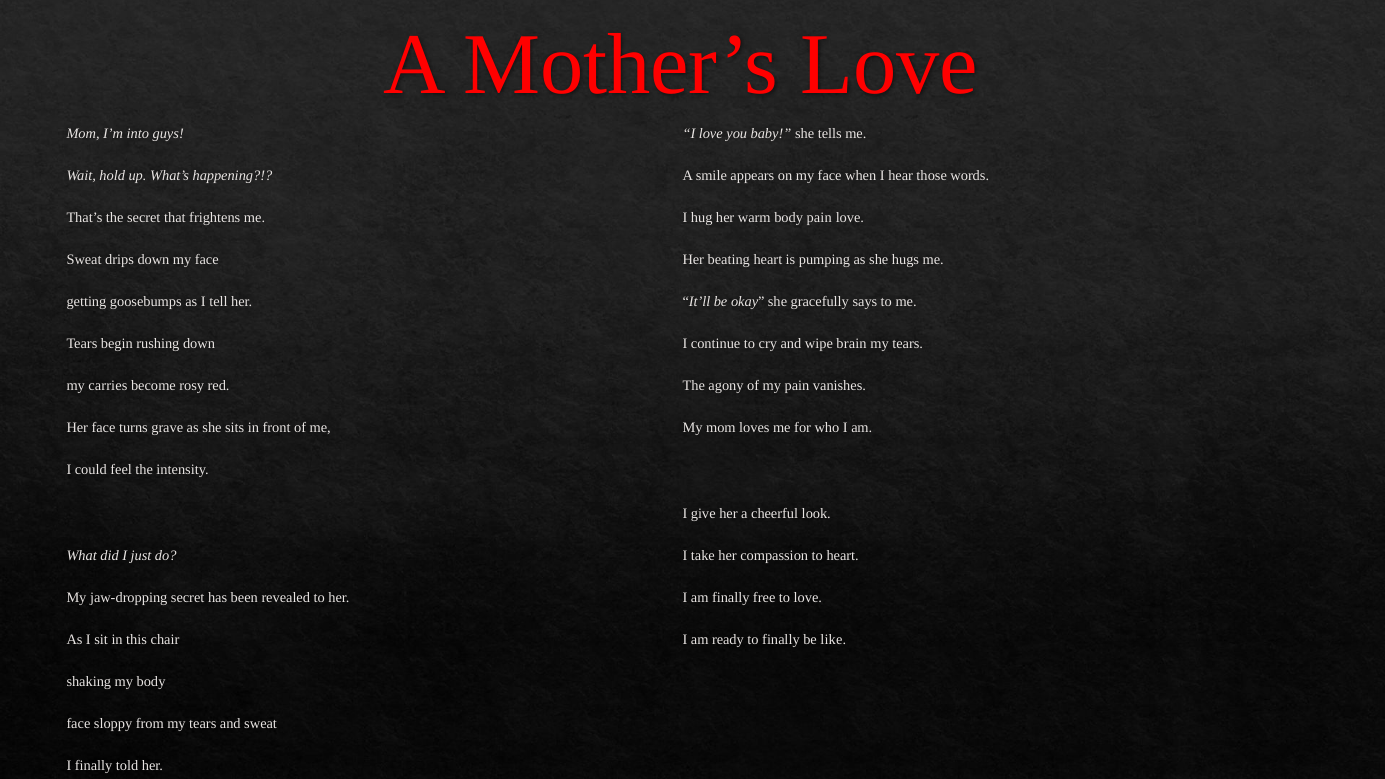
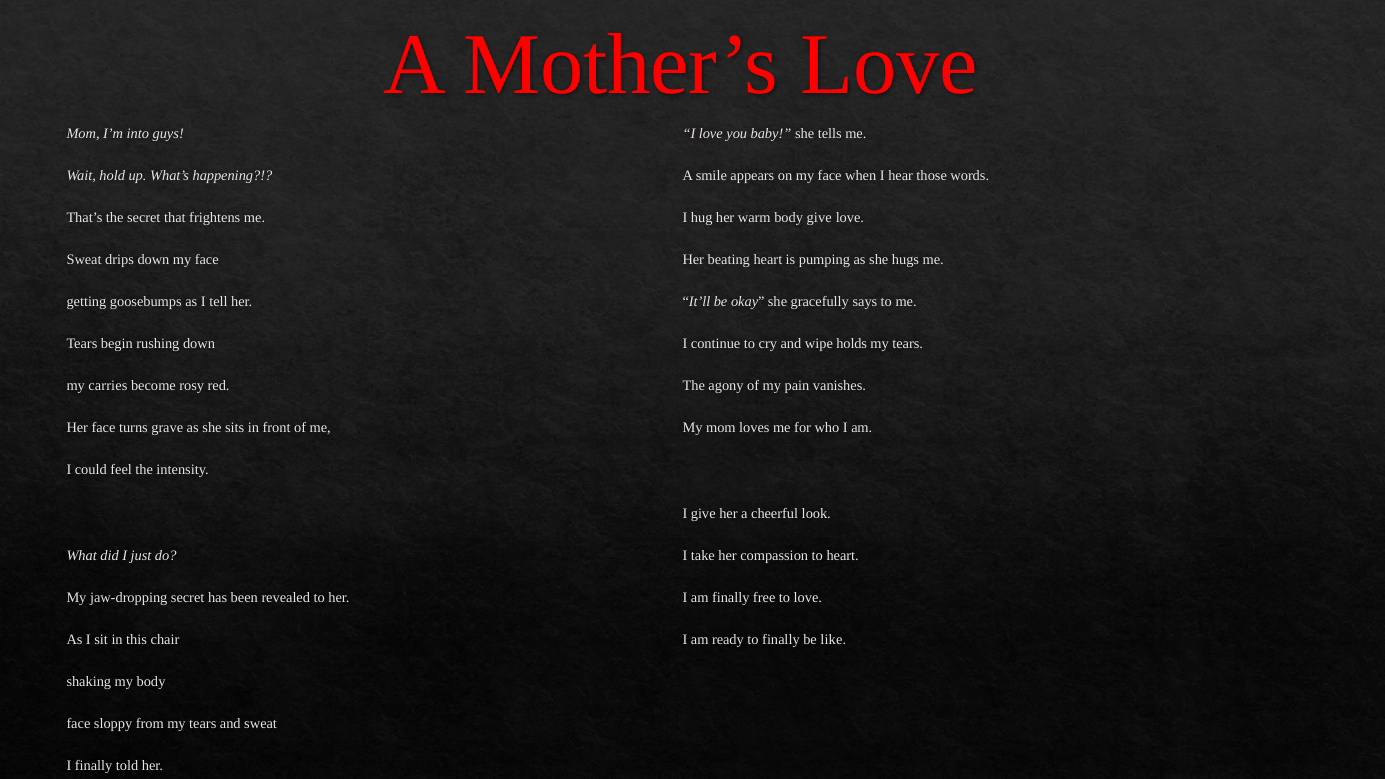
body pain: pain -> give
brain: brain -> holds
